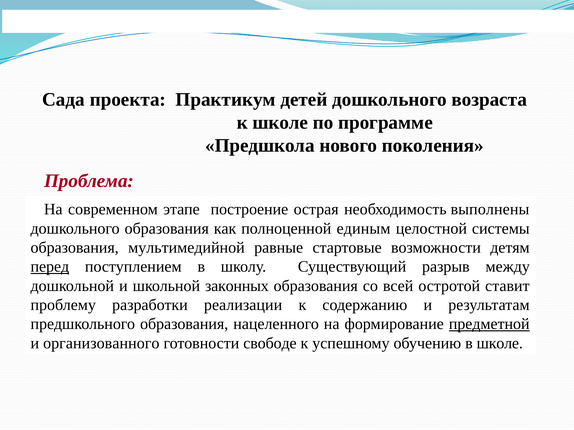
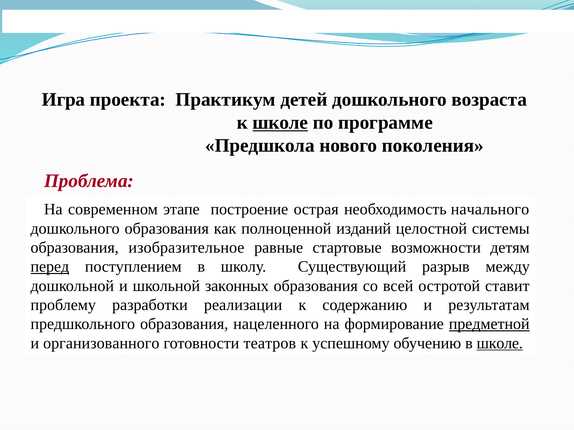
Сада: Сада -> Игра
школе at (280, 123) underline: none -> present
выполнены: выполнены -> начального
единым: единым -> изданий
мультимедийной: мультимедийной -> изобразительное
свободе: свободе -> театров
школе at (500, 344) underline: none -> present
